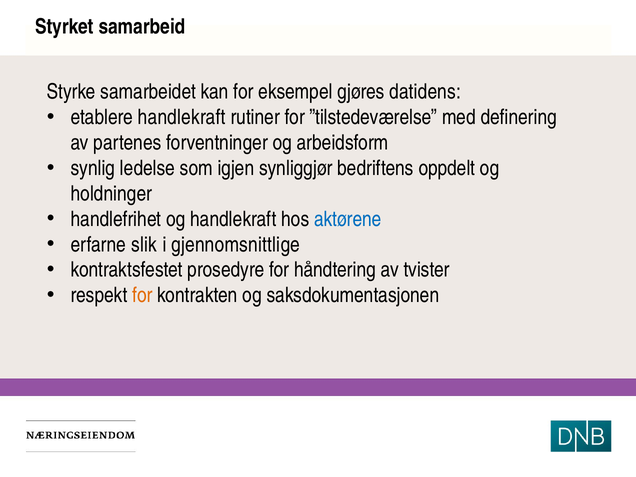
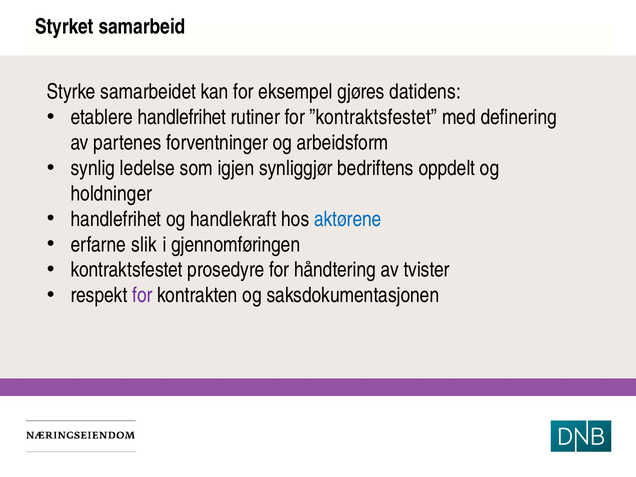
etablere handlekraft: handlekraft -> handlefrihet
”tilstedeværelse: ”tilstedeværelse -> ”kontraktsfestet
gjennomsnittlige: gjennomsnittlige -> gjennomføringen
for at (142, 295) colour: orange -> purple
